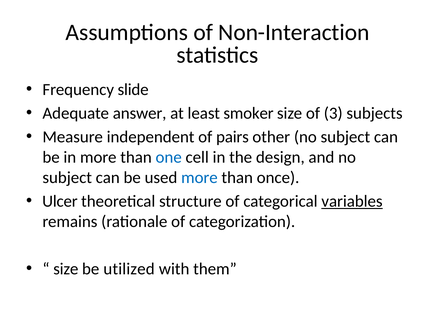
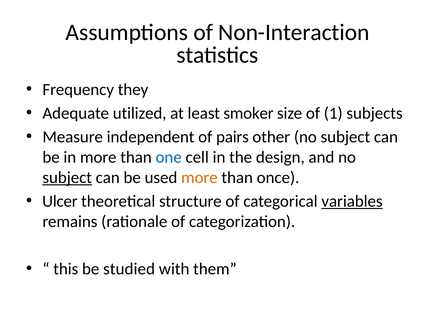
slide: slide -> they
answer: answer -> utilized
3: 3 -> 1
subject at (67, 178) underline: none -> present
more at (199, 178) colour: blue -> orange
size at (66, 269): size -> this
utilized: utilized -> studied
